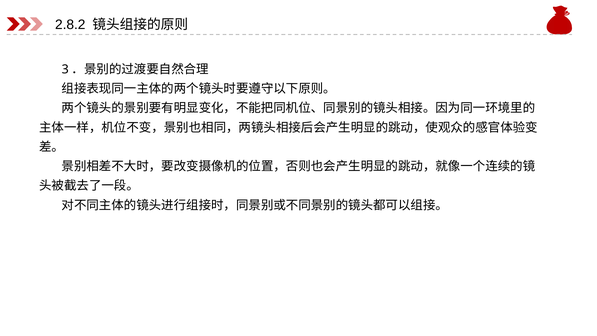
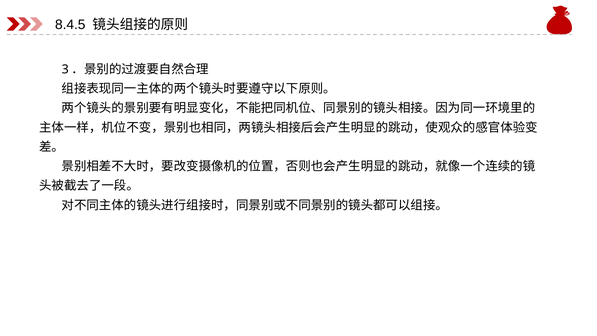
2.8.2: 2.8.2 -> 8.4.5
